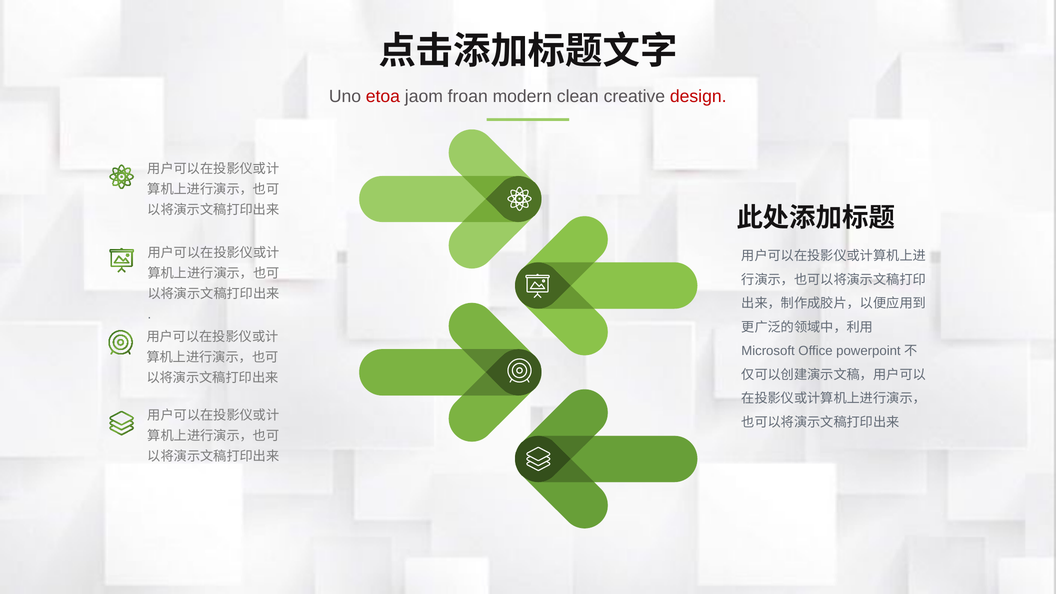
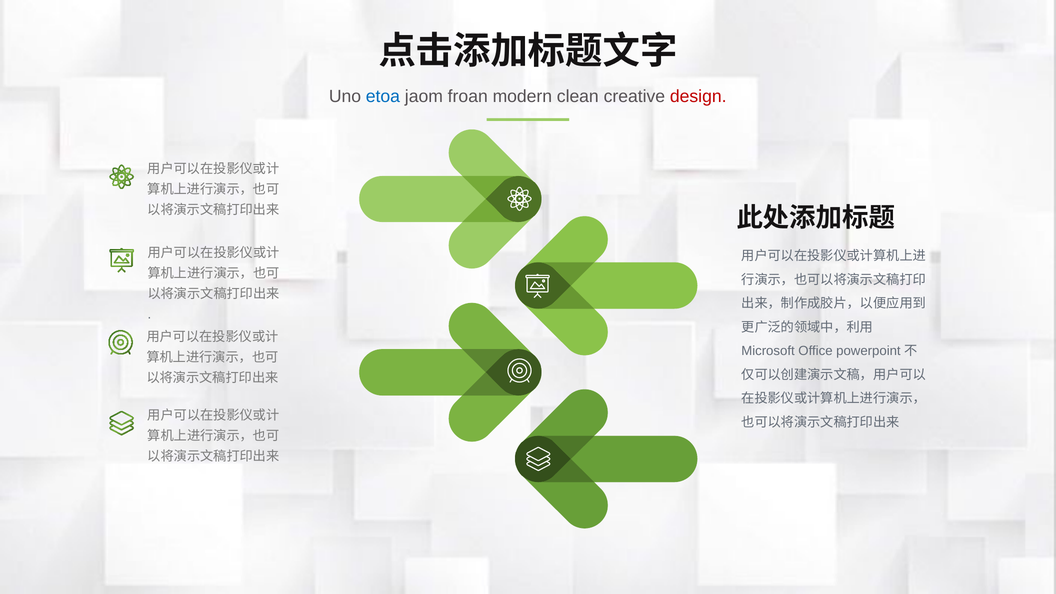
etoa colour: red -> blue
